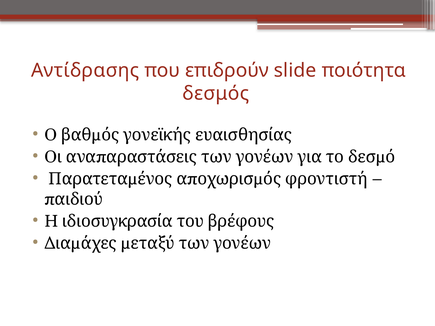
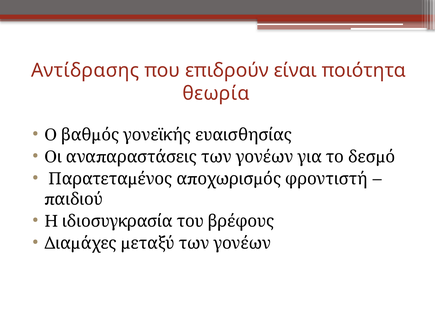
slide: slide -> είναι
δεσμός: δεσμός -> θεωρία
